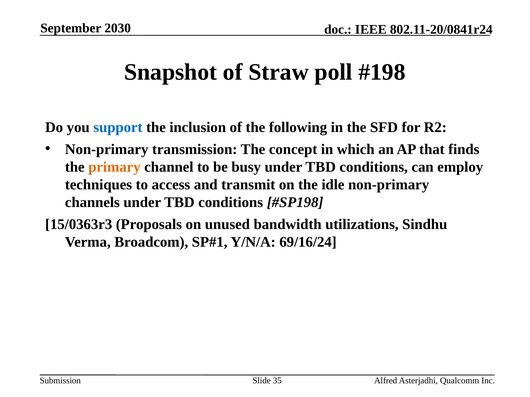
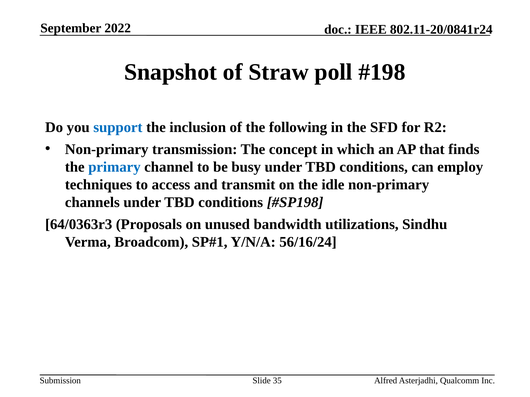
2030: 2030 -> 2022
primary colour: orange -> blue
15/0363r3: 15/0363r3 -> 64/0363r3
69/16/24: 69/16/24 -> 56/16/24
